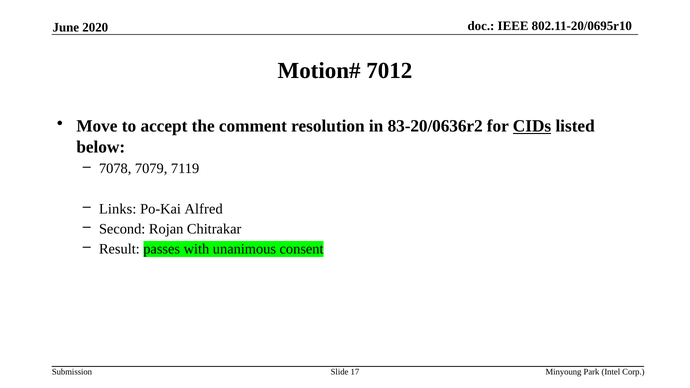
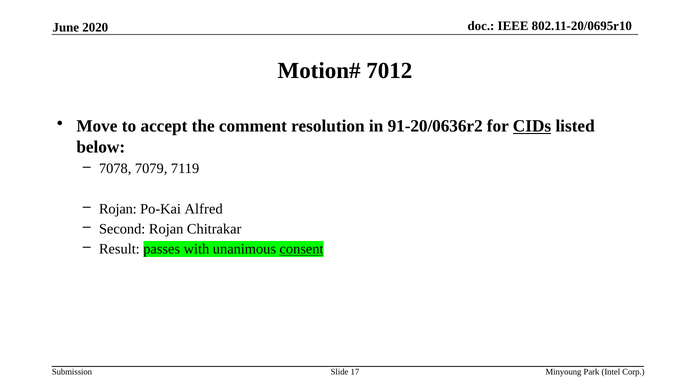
83-20/0636r2: 83-20/0636r2 -> 91-20/0636r2
Links at (118, 209): Links -> Rojan
consent underline: none -> present
